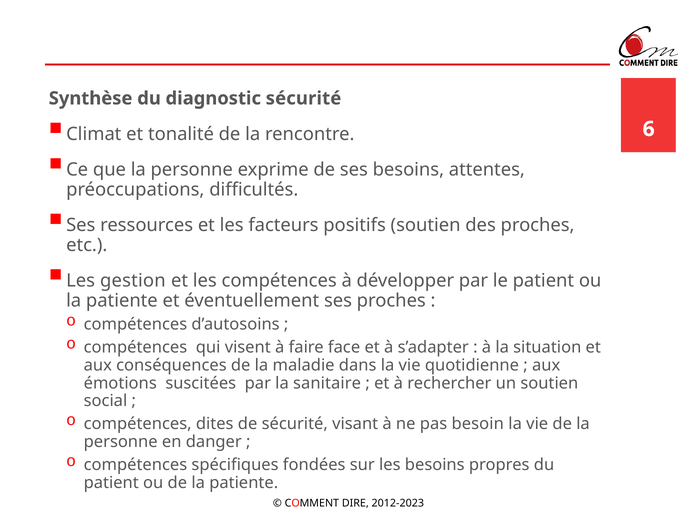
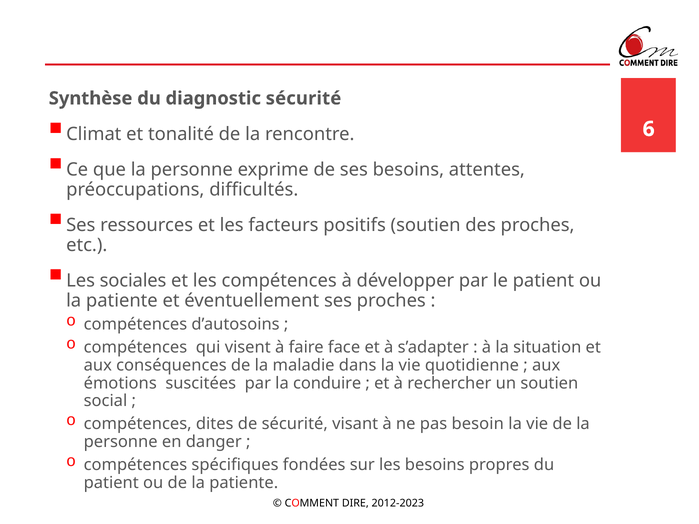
gestion: gestion -> sociales
sanitaire: sanitaire -> conduire
